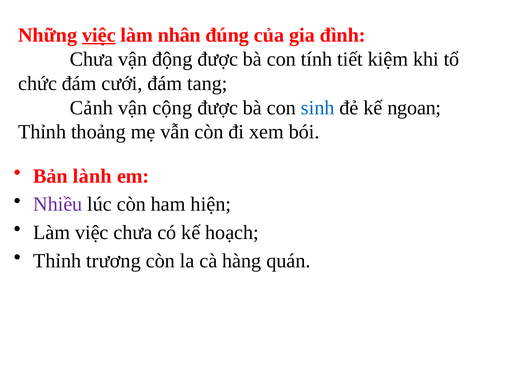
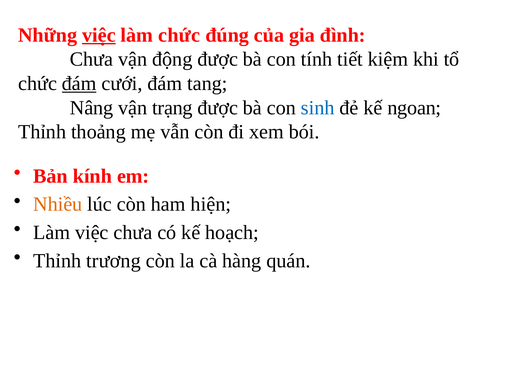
làm nhân: nhân -> chức
đám at (79, 83) underline: none -> present
Cảnh: Cảnh -> Nâng
cộng: cộng -> trạng
lành: lành -> kính
Nhiều colour: purple -> orange
